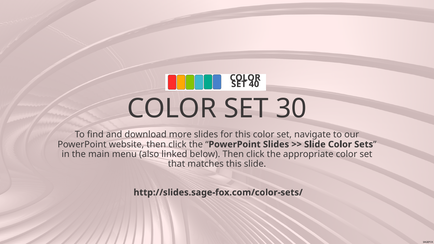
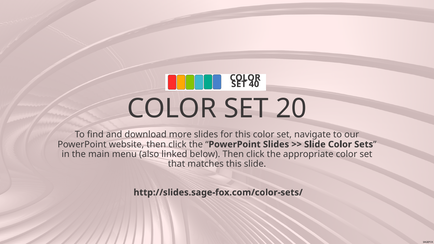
30: 30 -> 20
